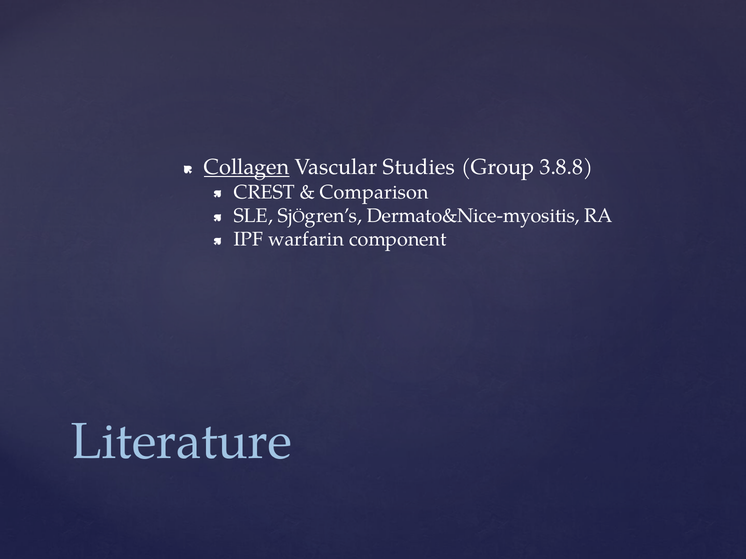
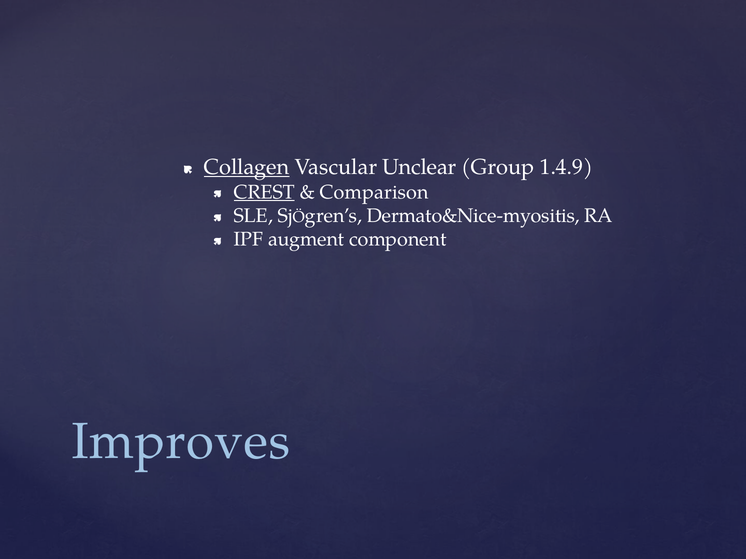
Studies: Studies -> Unclear
3.8.8: 3.8.8 -> 1.4.9
CREST underline: none -> present
warfarin: warfarin -> augment
Literature: Literature -> Improves
